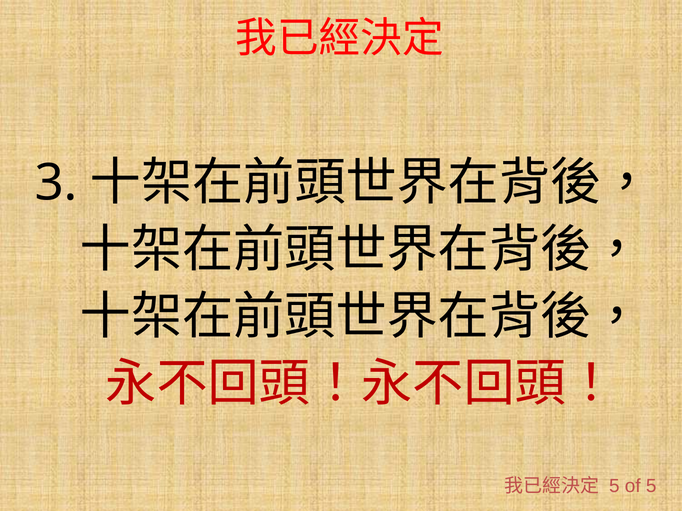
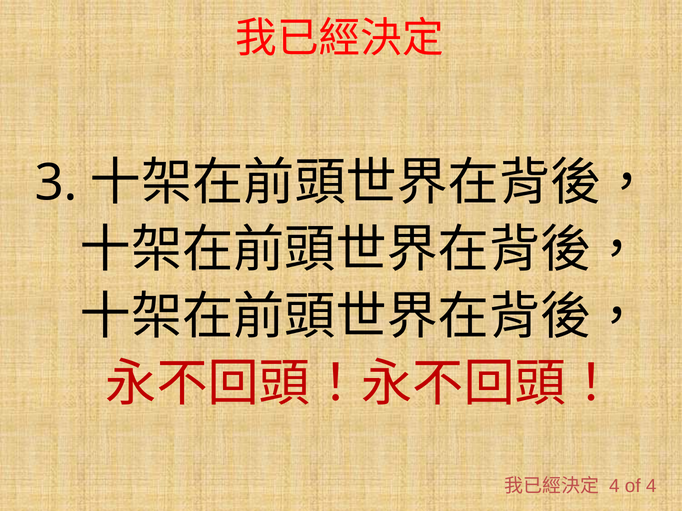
5 at (614, 487): 5 -> 4
of 5: 5 -> 4
